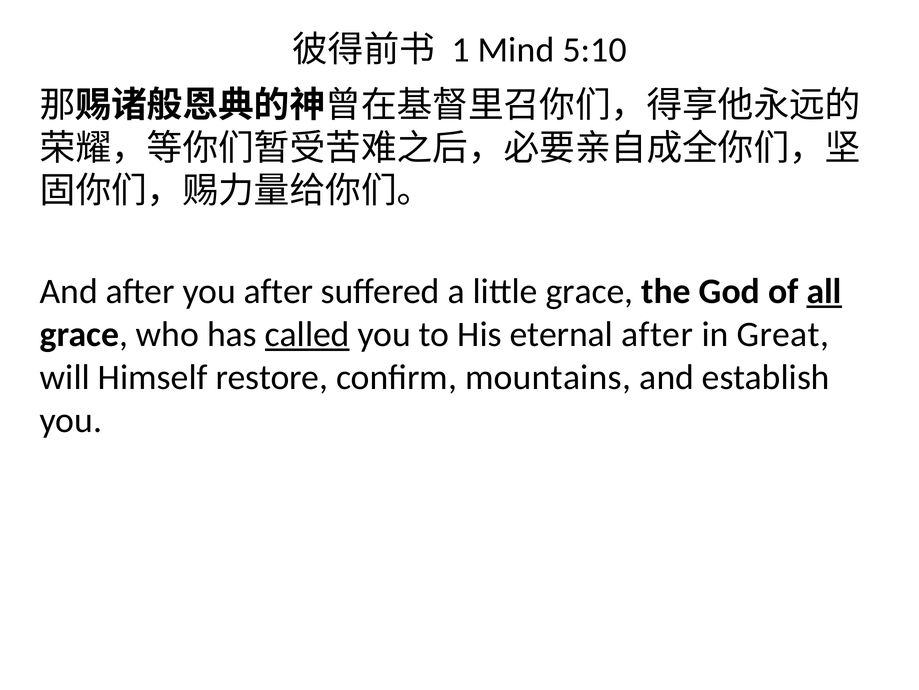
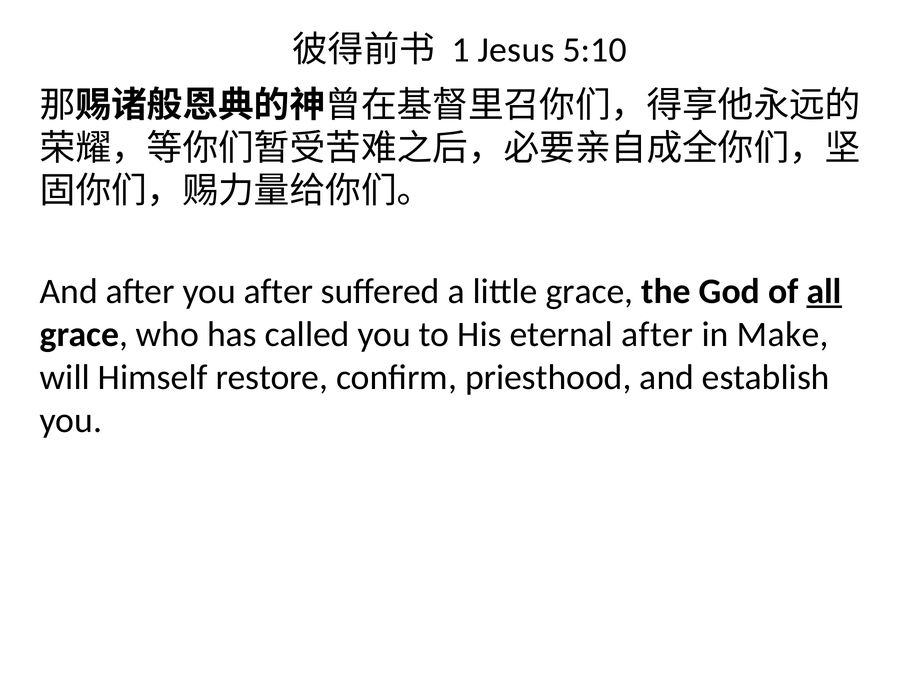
Mind: Mind -> Jesus
called underline: present -> none
Great: Great -> Make
mountains: mountains -> priesthood
